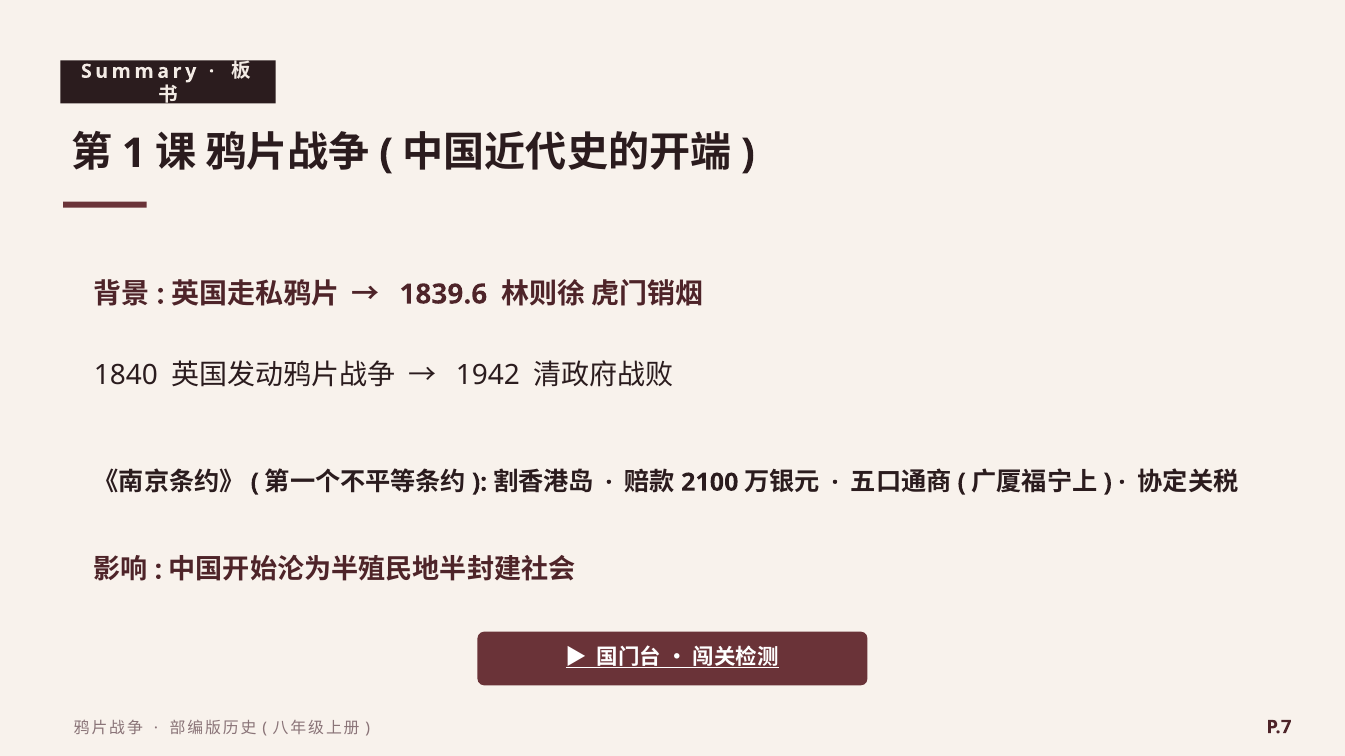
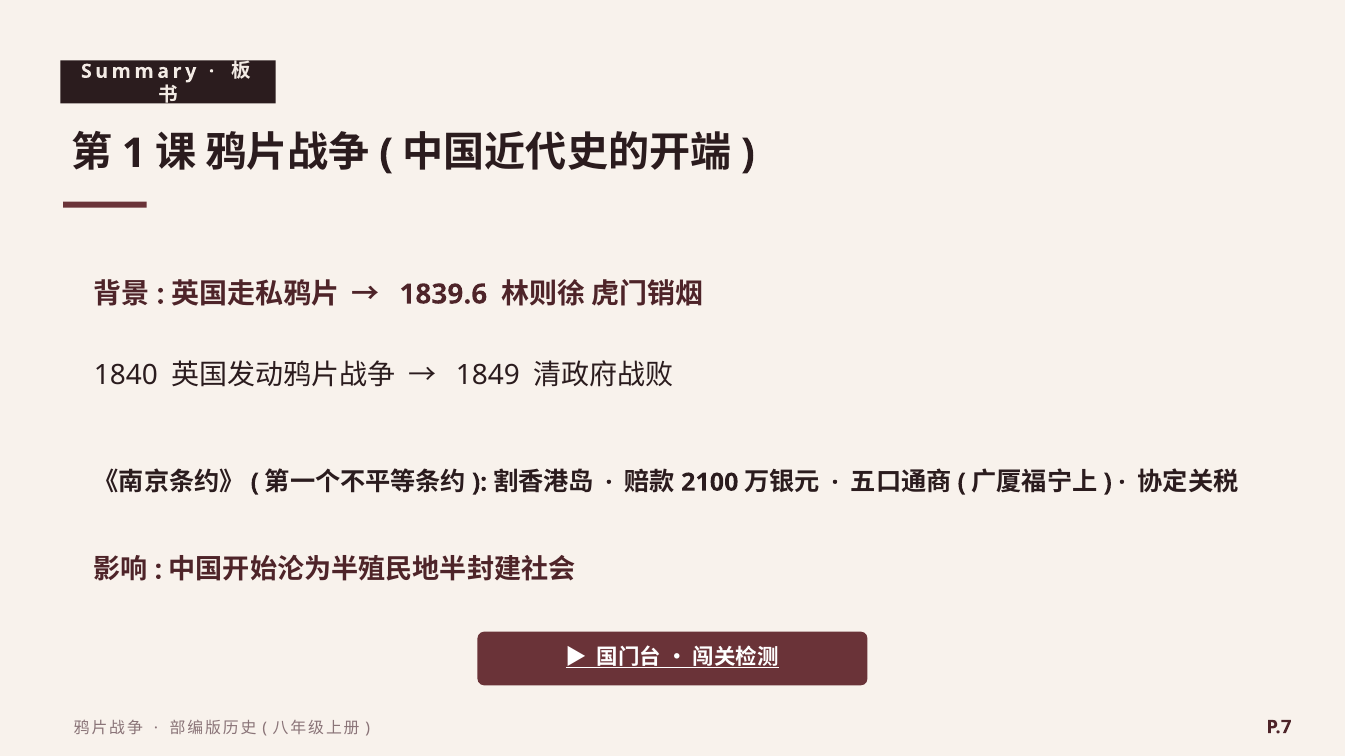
1942: 1942 -> 1849
